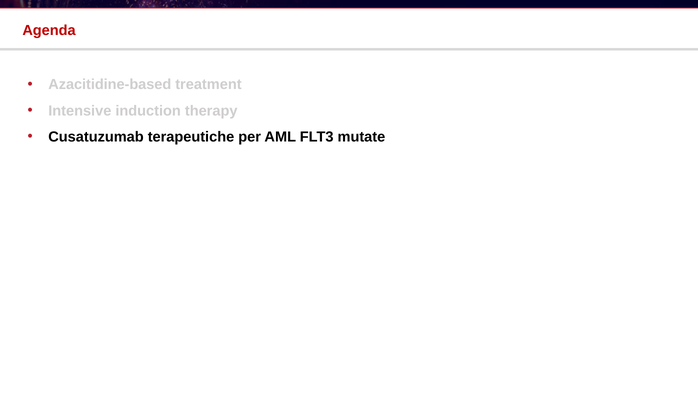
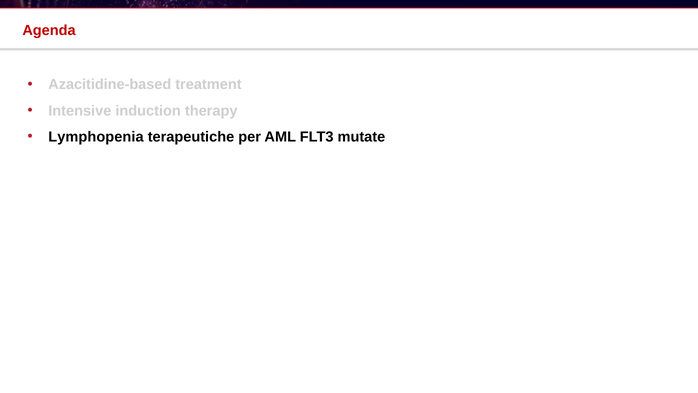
Cusatuzumab: Cusatuzumab -> Lymphopenia
